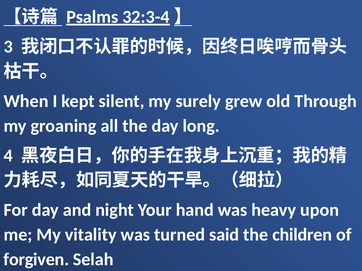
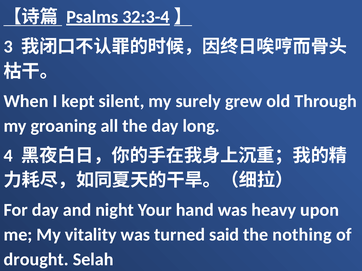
children: children -> nothing
forgiven: forgiven -> drought
